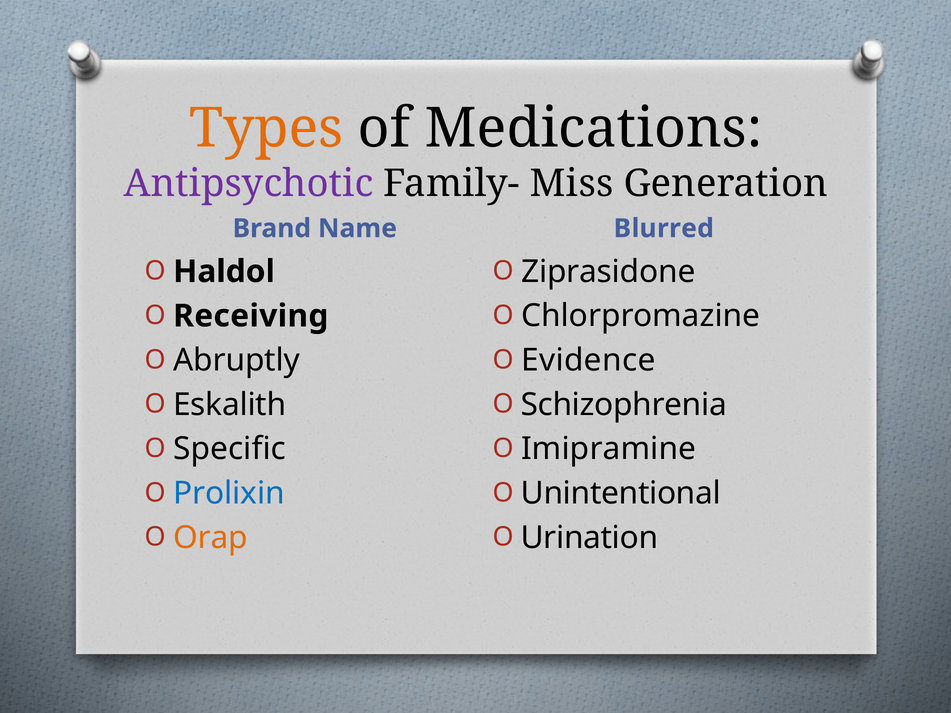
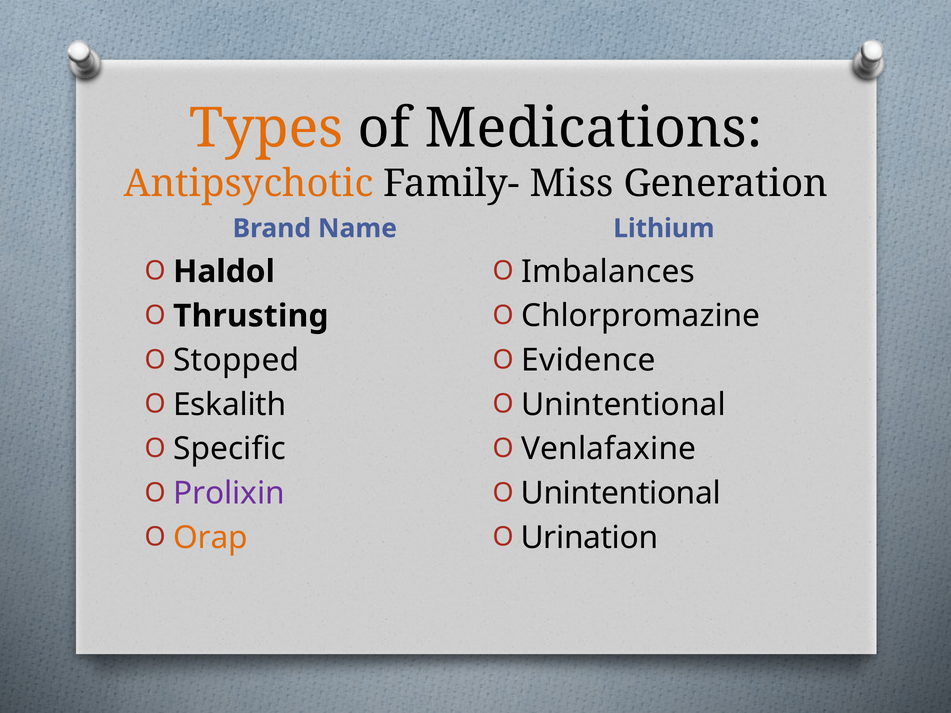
Antipsychotic colour: purple -> orange
Blurred: Blurred -> Lithium
Ziprasidone: Ziprasidone -> Imbalances
Receiving: Receiving -> Thrusting
Abruptly: Abruptly -> Stopped
Schizophrenia at (624, 405): Schizophrenia -> Unintentional
Imipramine: Imipramine -> Venlafaxine
Prolixin colour: blue -> purple
